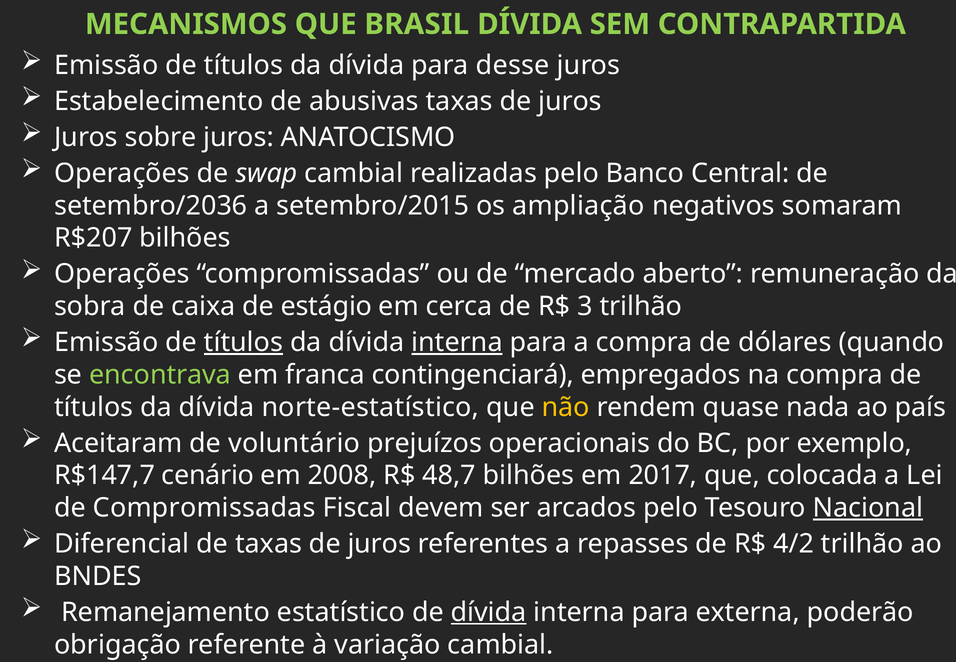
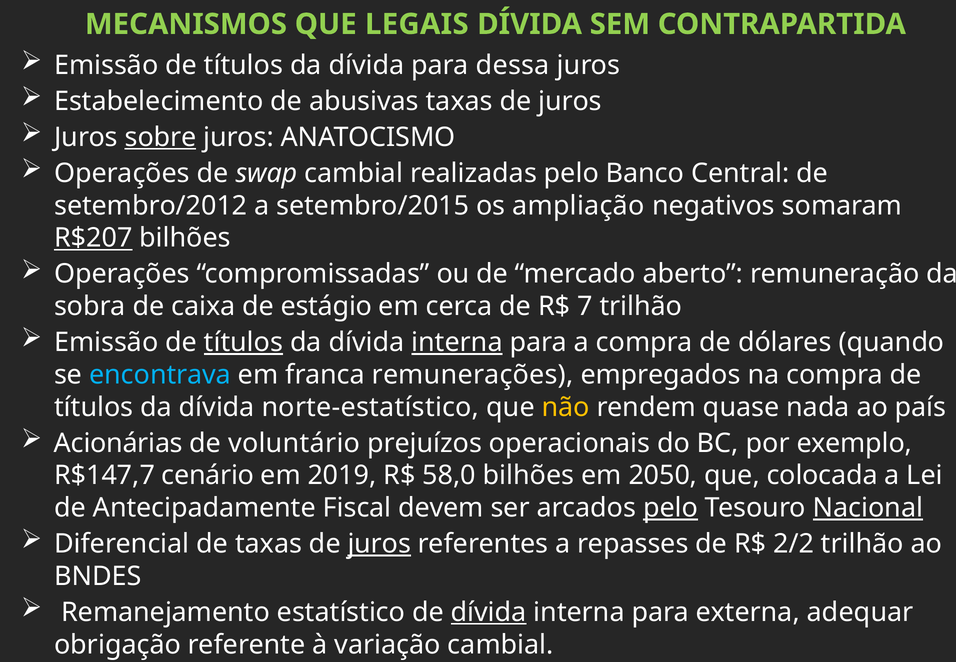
QUE BRASIL: BRASIL -> LEGAIS
desse: desse -> dessa
sobre underline: none -> present
setembro/2036: setembro/2036 -> setembro/2012
R$207 underline: none -> present
3: 3 -> 7
encontrava colour: light green -> light blue
contingenciará: contingenciará -> remunerações
Aceitaram: Aceitaram -> Acionárias
2008: 2008 -> 2019
48,7: 48,7 -> 58,0
2017: 2017 -> 2050
de Compromissadas: Compromissadas -> Antecipadamente
pelo at (671, 508) underline: none -> present
juros at (379, 544) underline: none -> present
4/2: 4/2 -> 2/2
poderão: poderão -> adequar
